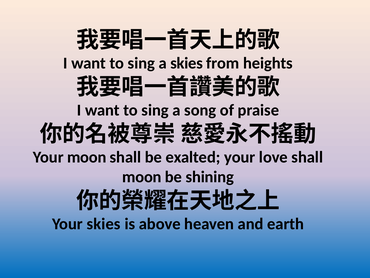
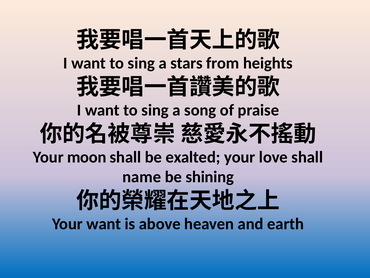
a skies: skies -> stars
moon at (142, 177): moon -> name
Your skies: skies -> want
